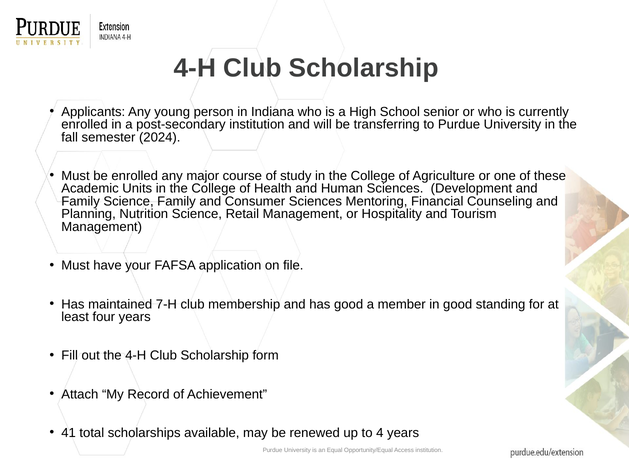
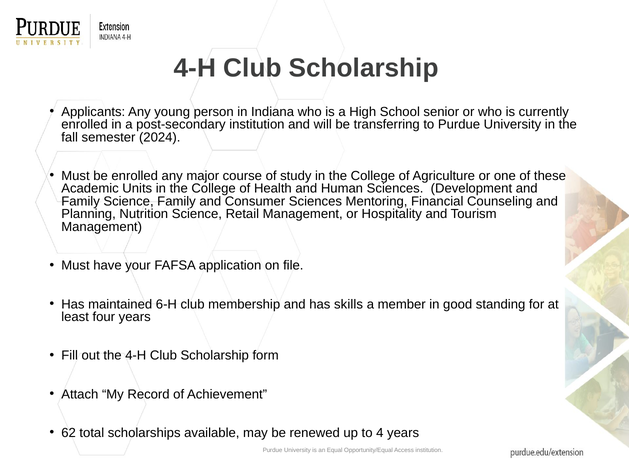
7-H: 7-H -> 6-H
has good: good -> skills
41: 41 -> 62
